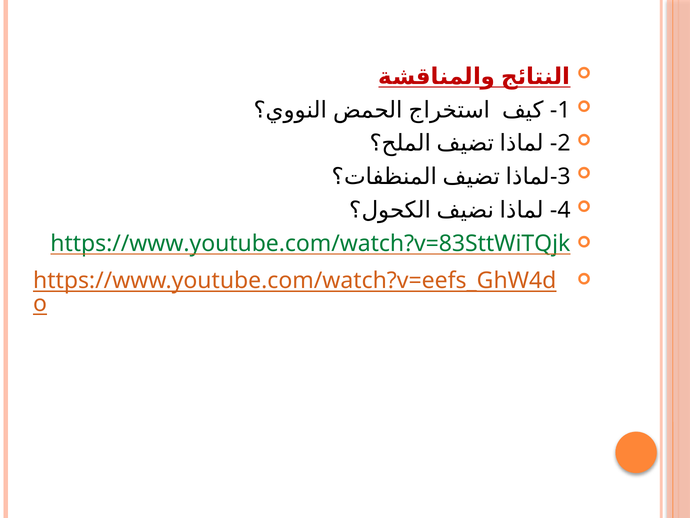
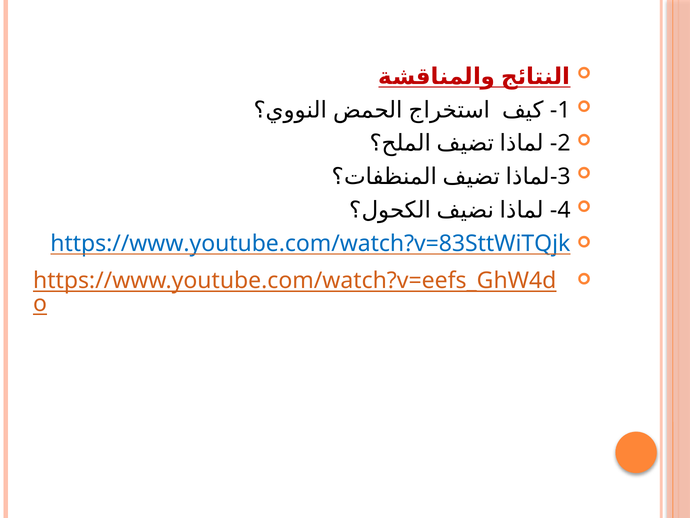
https://www.youtube.com/watch?v=83SttWiTQjk colour: green -> blue
